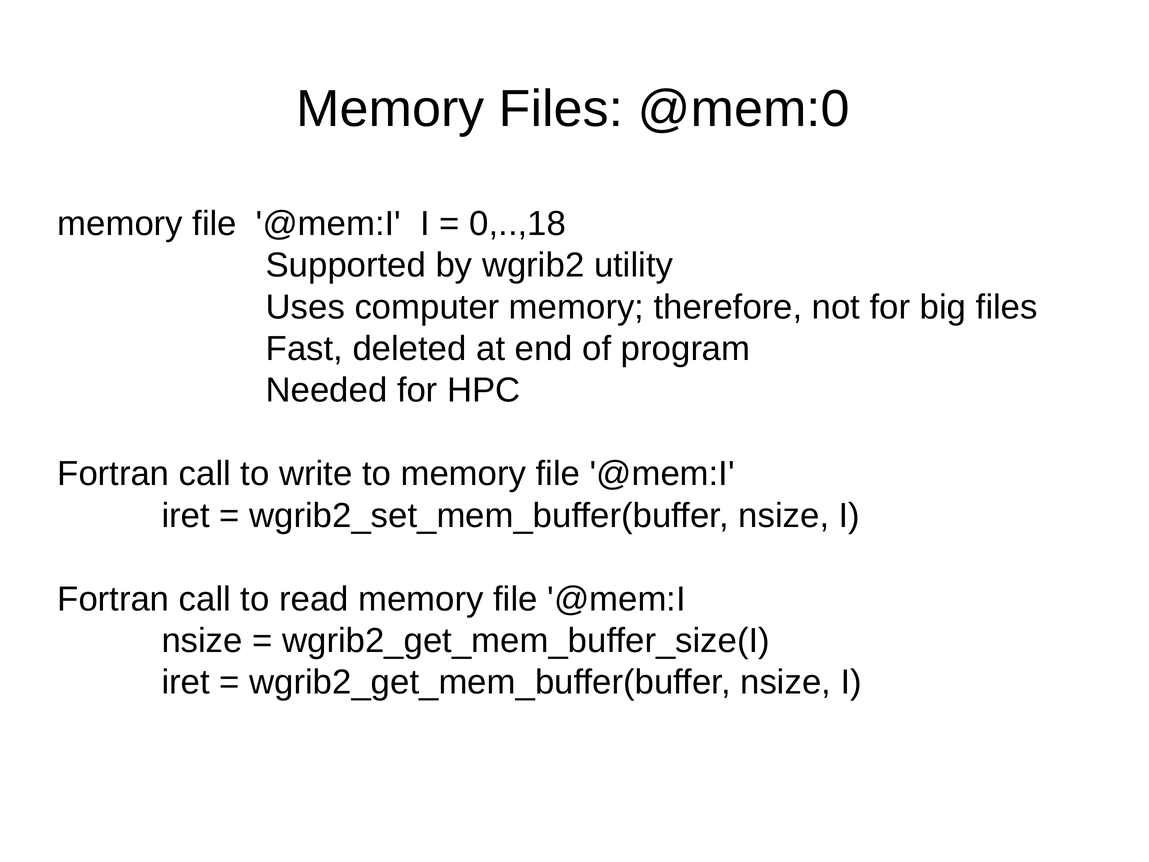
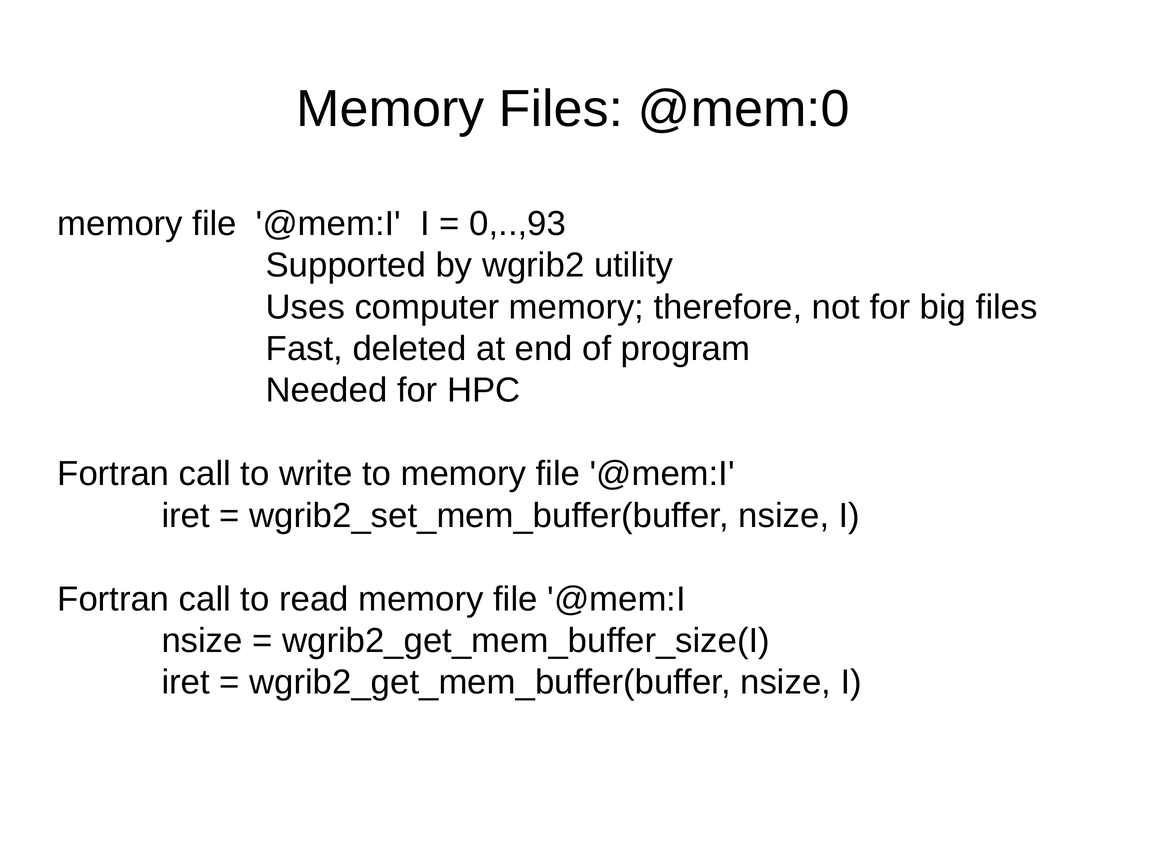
0,..,18: 0,..,18 -> 0,..,93
